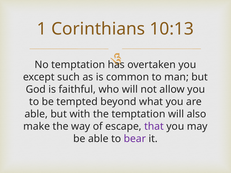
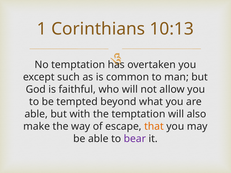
that colour: purple -> orange
